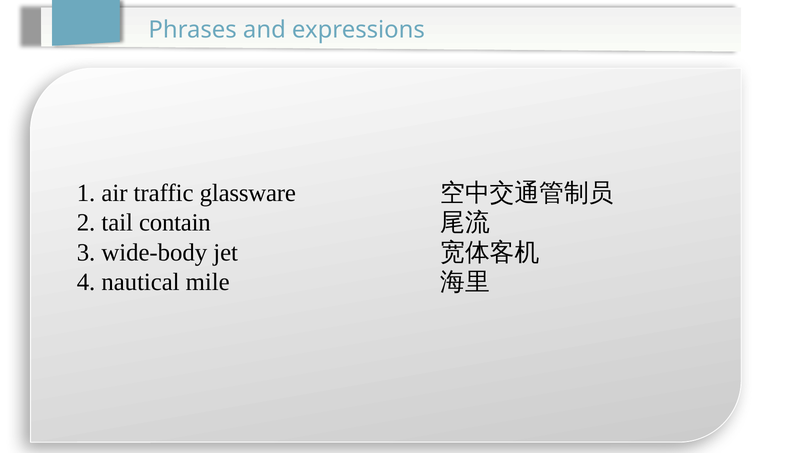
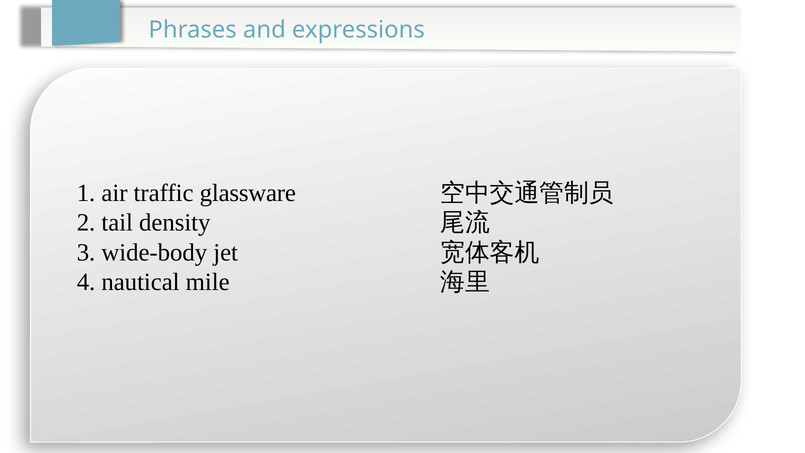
contain: contain -> density
